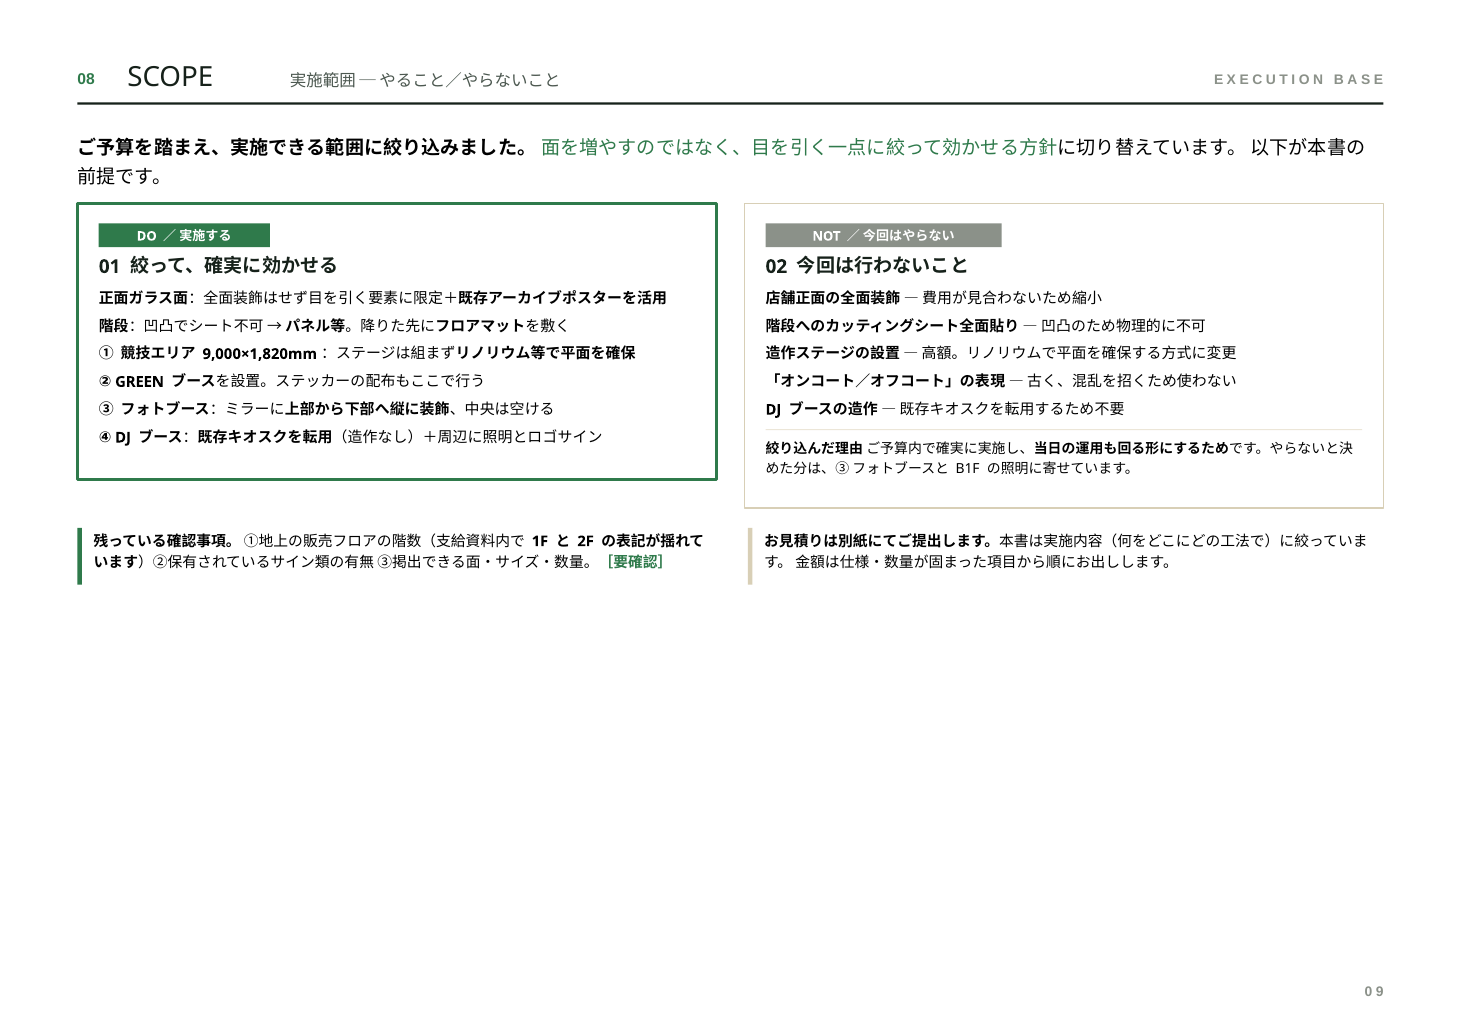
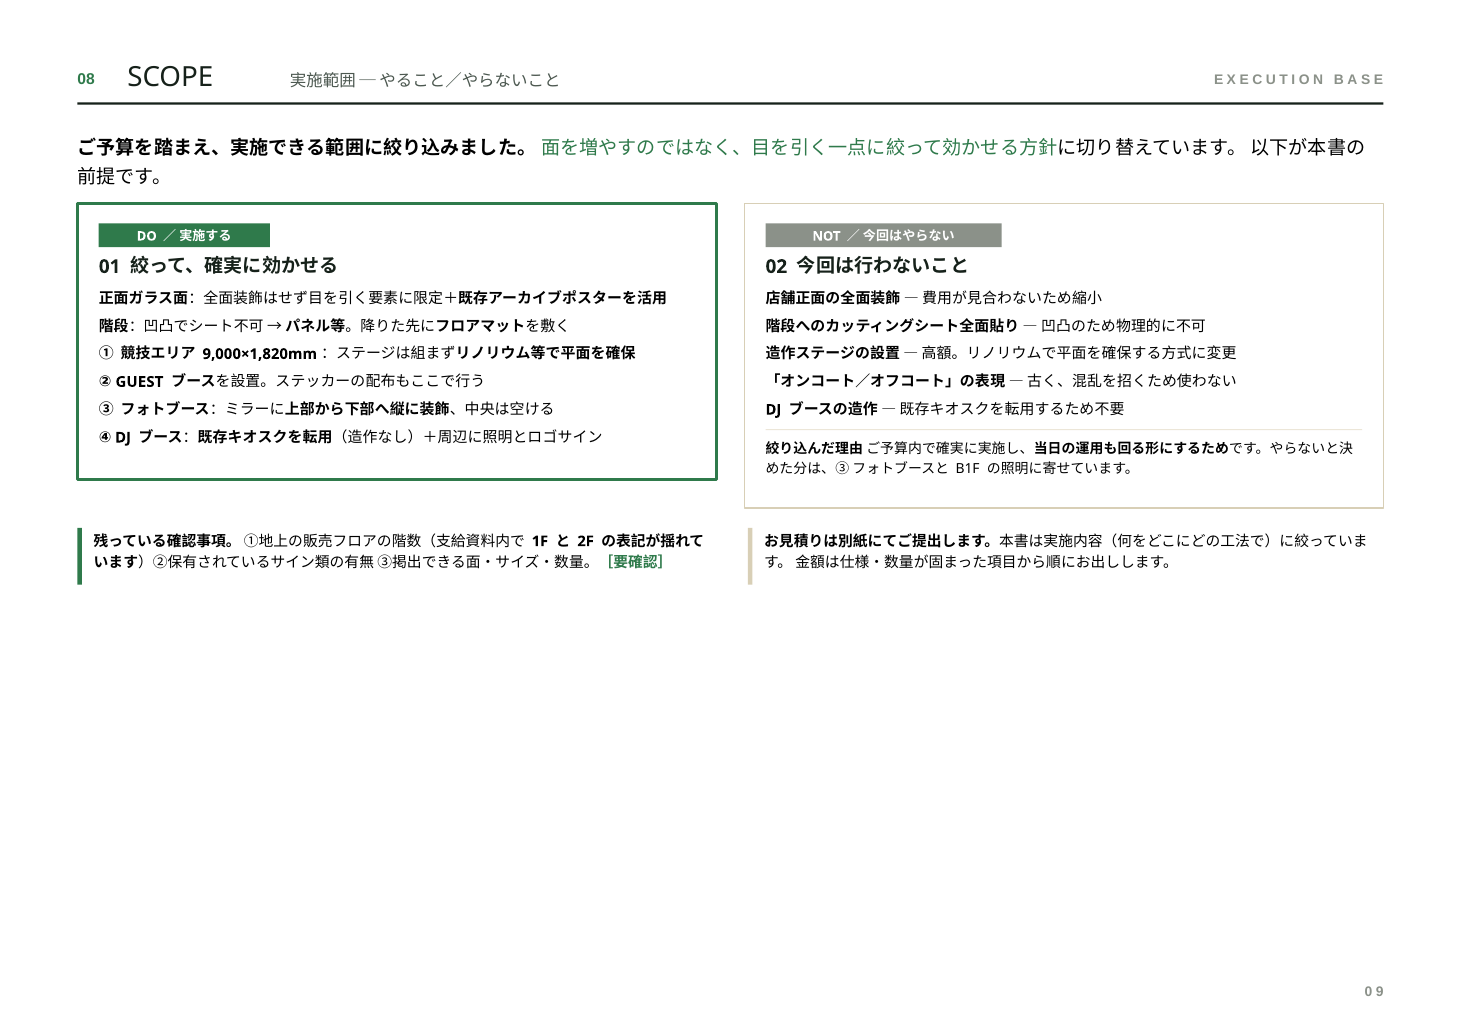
GREEN: GREEN -> GUEST
